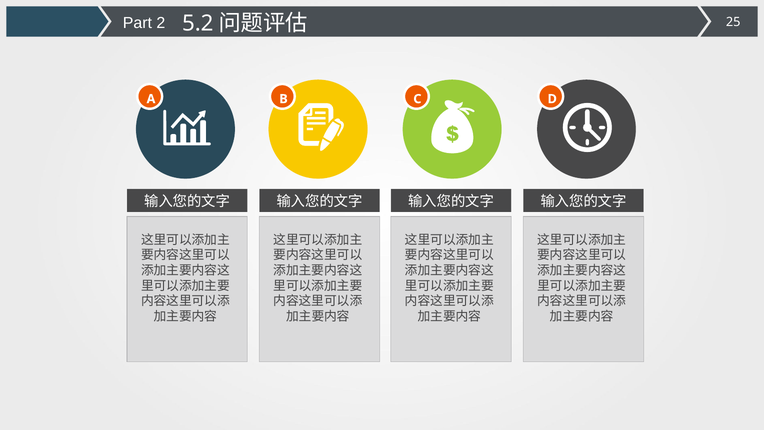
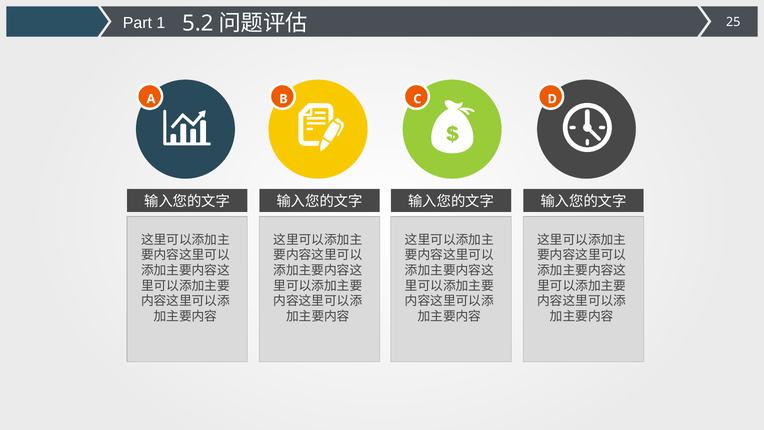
2: 2 -> 1
